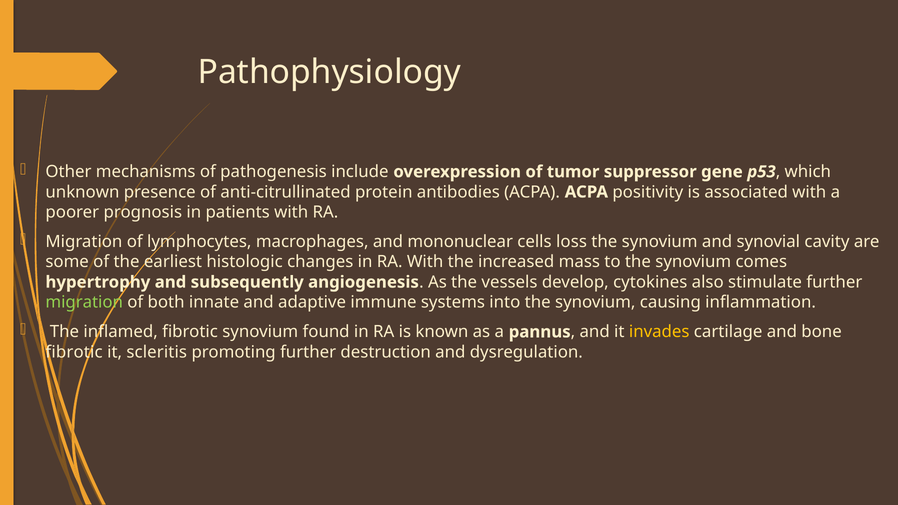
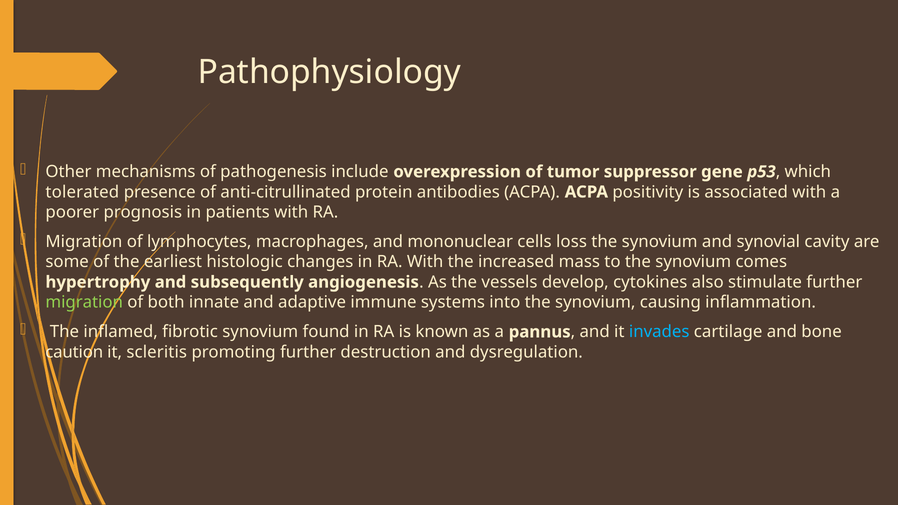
unknown: unknown -> tolerated
invades colour: yellow -> light blue
fibrotic at (74, 352): fibrotic -> caution
